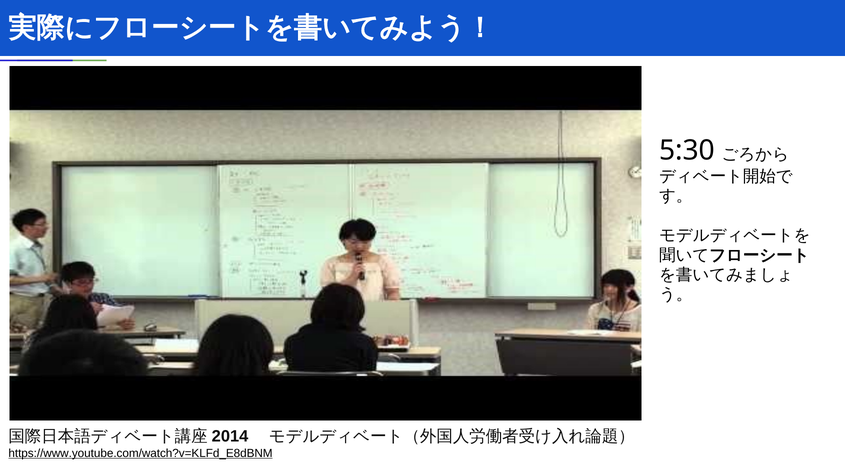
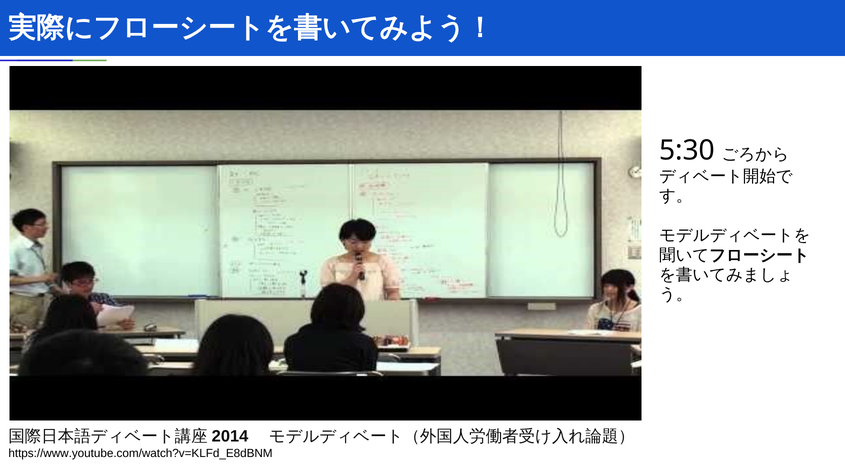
https://www.youtube.com/watch?v=KLFd_E8dBNM underline: present -> none
